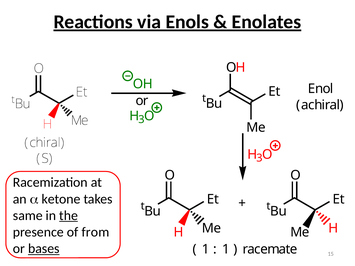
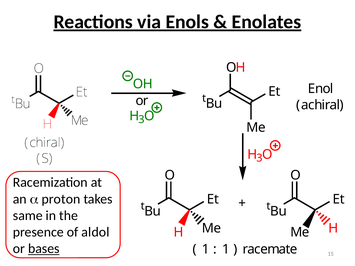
ketone: ketone -> proton
the underline: present -> none
from: from -> aldol
